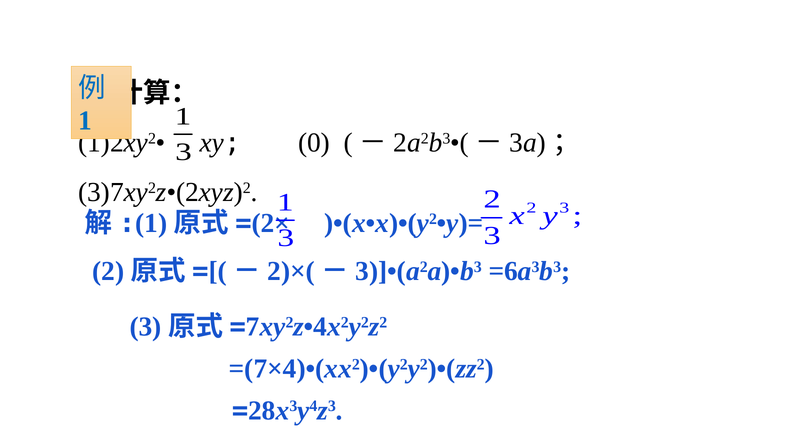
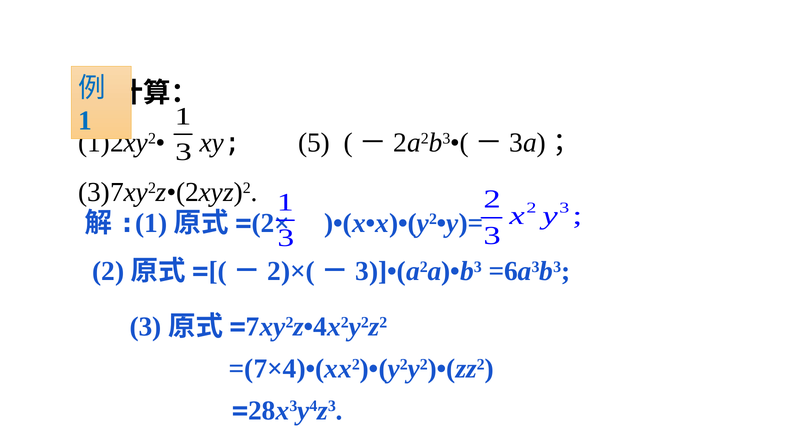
0: 0 -> 5
